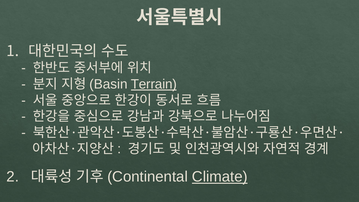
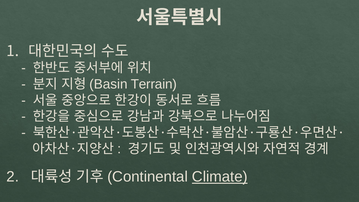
Terrain underline: present -> none
